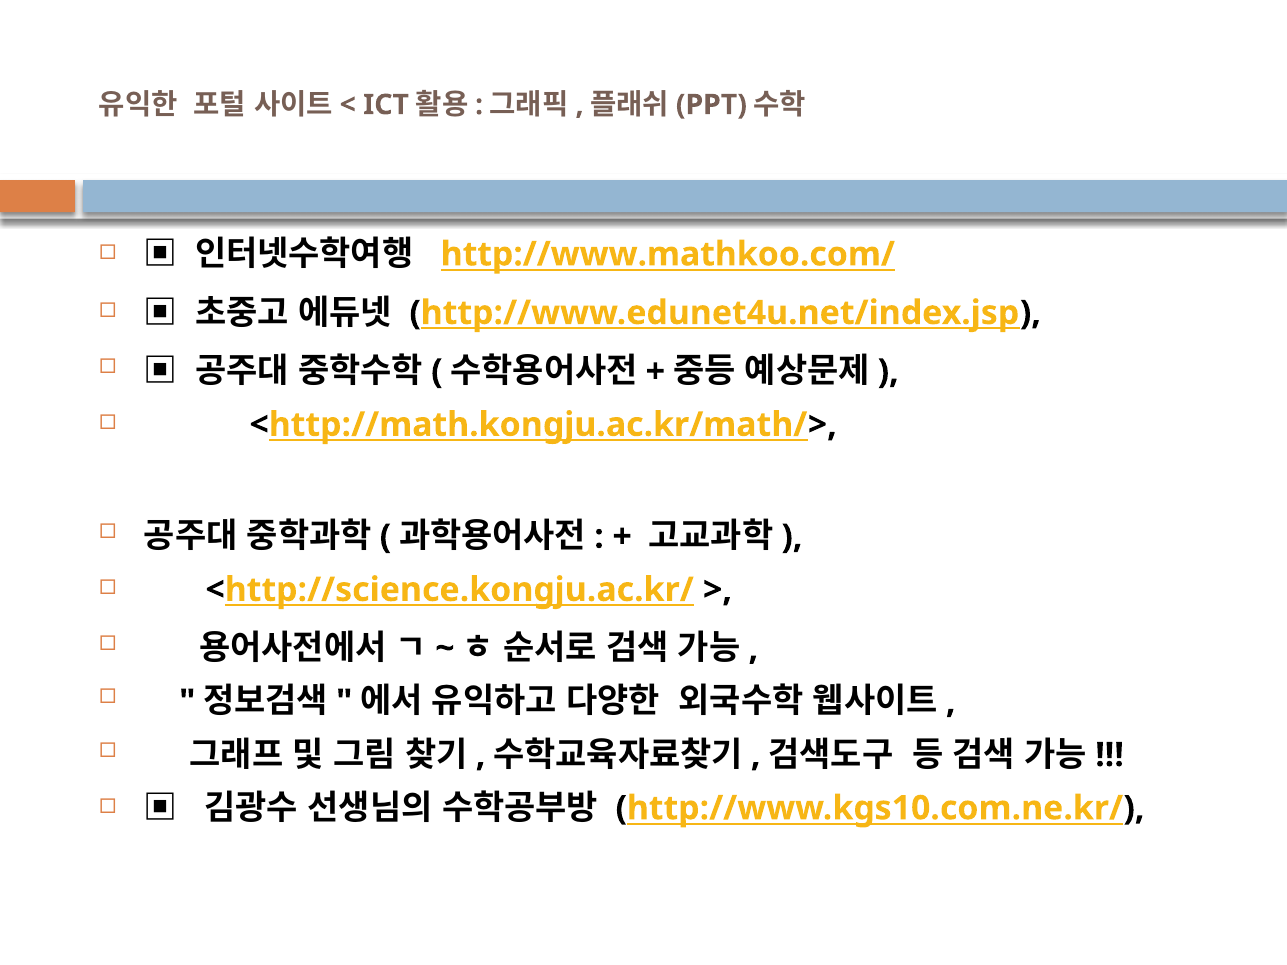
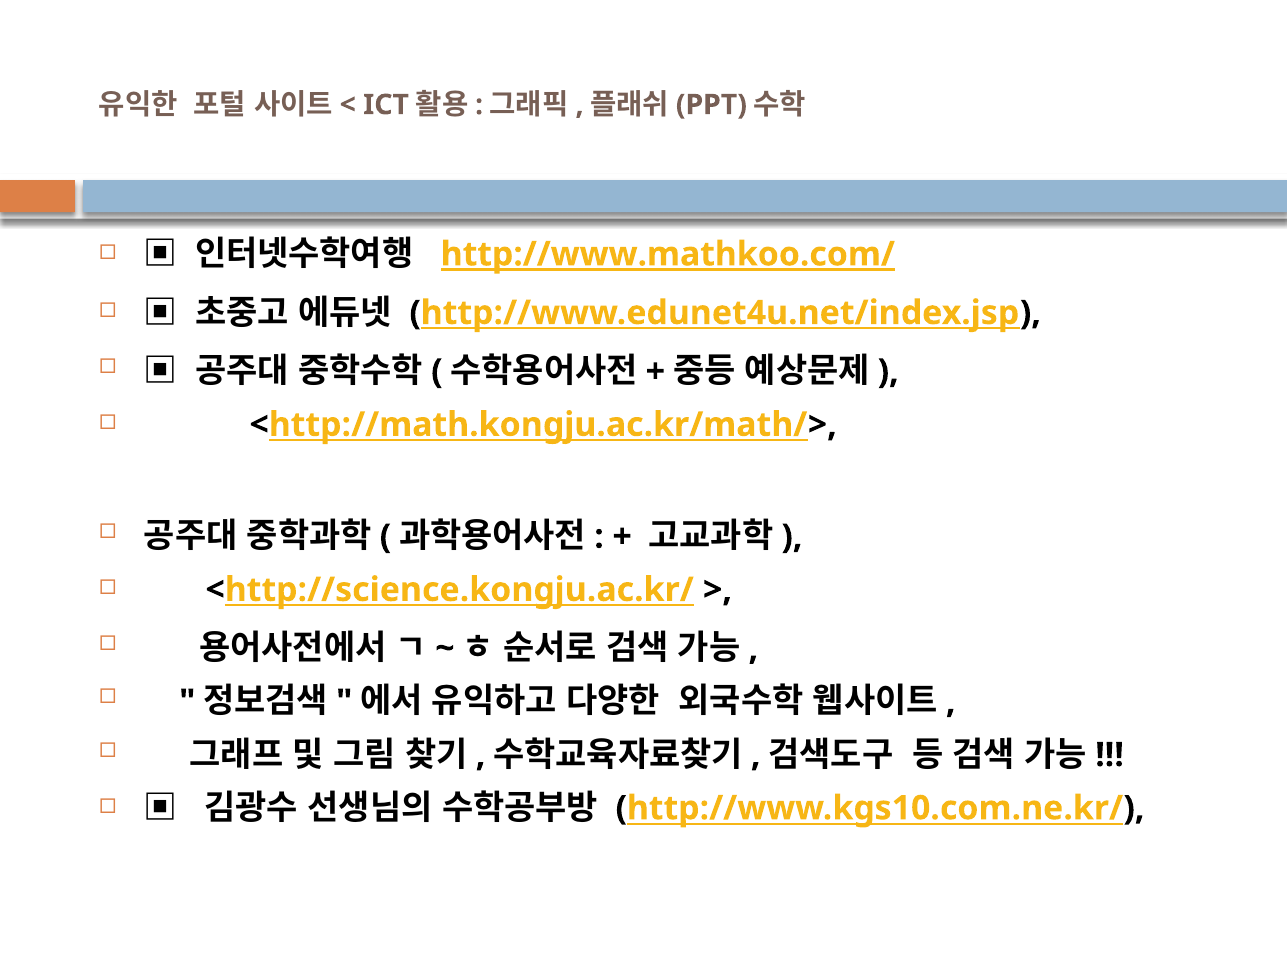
http://www.mathkoo.com/ underline: none -> present
